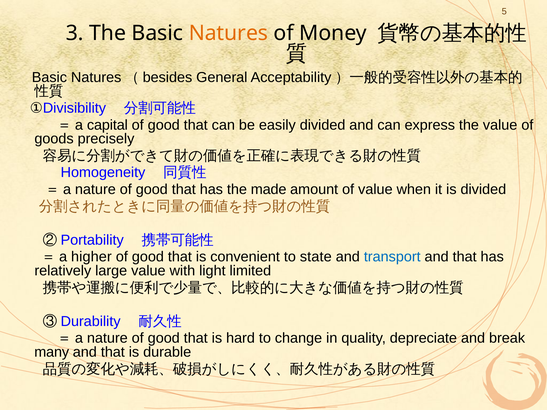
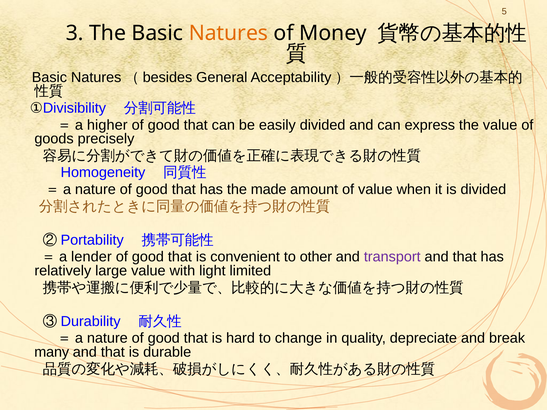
capital: capital -> higher
higher: higher -> lender
state: state -> other
transport colour: blue -> purple
